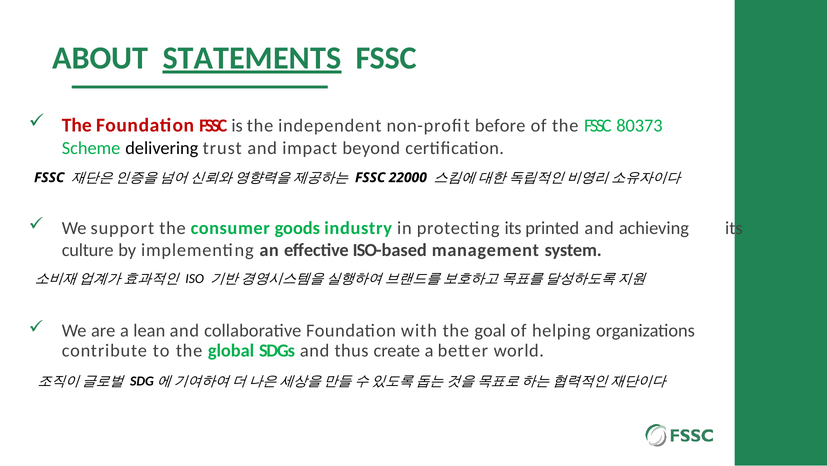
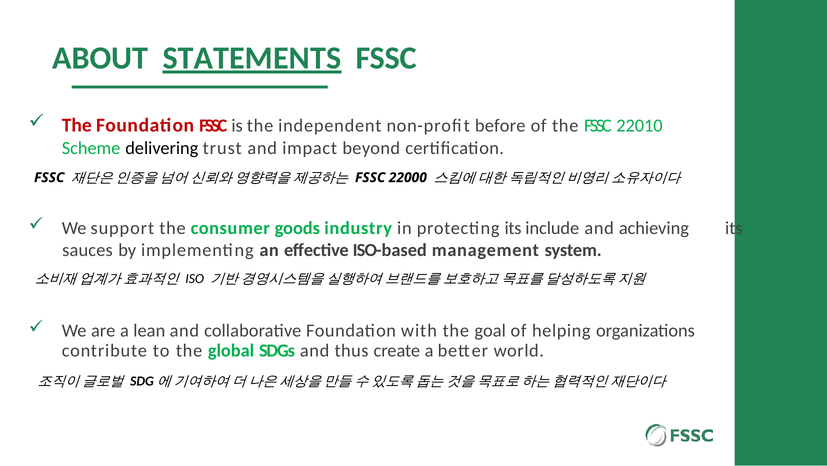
80373: 80373 -> 22010
printed: printed -> include
culture: culture -> sauces
